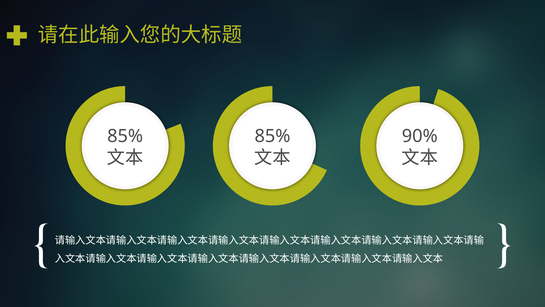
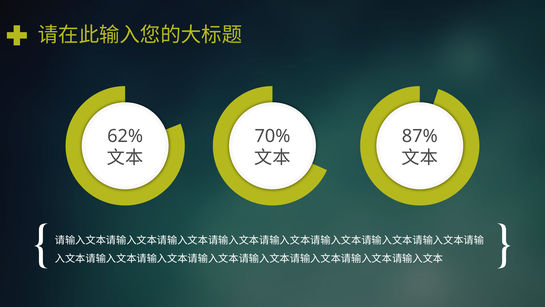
85% at (125, 136): 85% -> 62%
85% at (272, 136): 85% -> 70%
90%: 90% -> 87%
